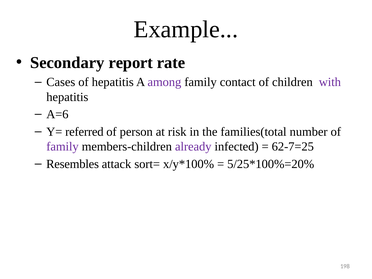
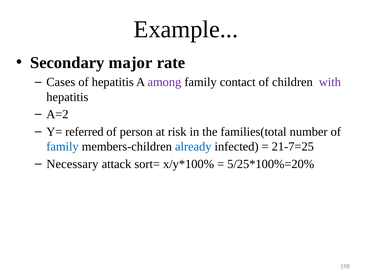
report: report -> major
A=6: A=6 -> A=2
family at (63, 147) colour: purple -> blue
already colour: purple -> blue
62-7=25: 62-7=25 -> 21-7=25
Resembles: Resembles -> Necessary
